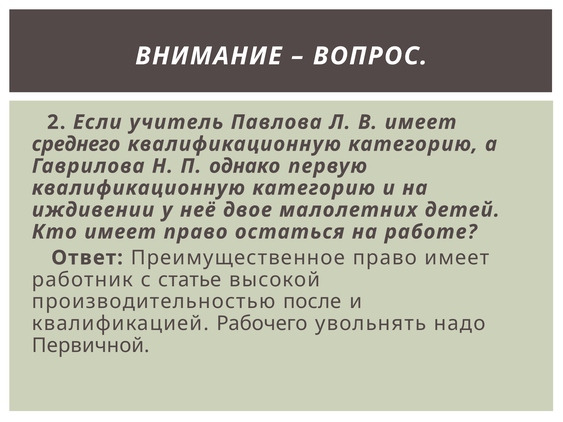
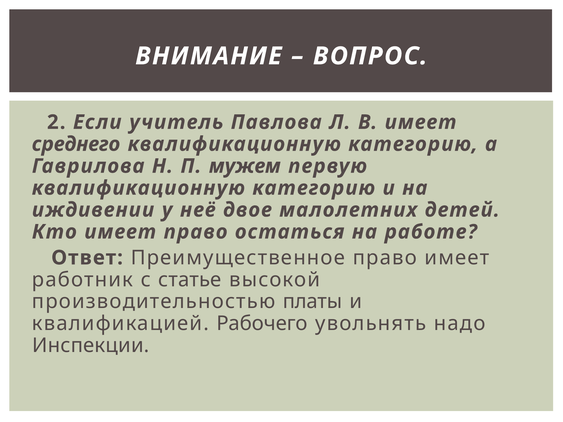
однако: однако -> мужем
после: после -> платы
Первичной: Первичной -> Инспекции
